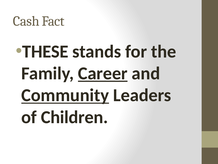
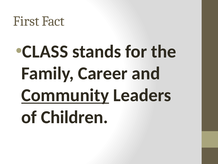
Cash: Cash -> First
THESE: THESE -> CLASS
Career underline: present -> none
